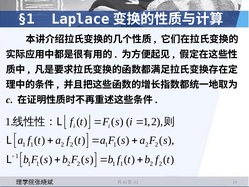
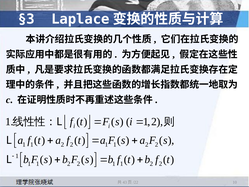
§1: §1 -> §3
